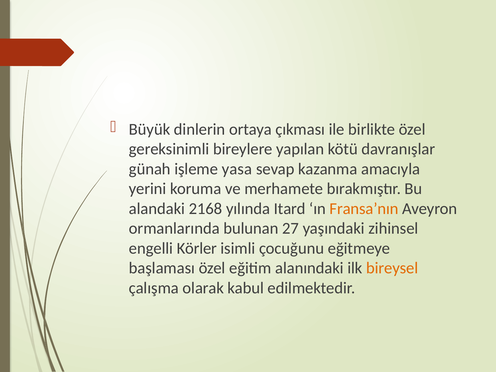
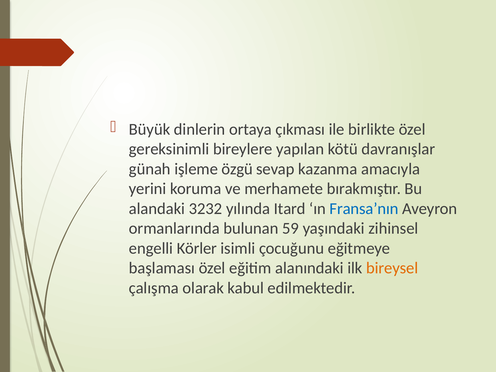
yasa: yasa -> özgü
2168: 2168 -> 3232
Fransa’nın colour: orange -> blue
27: 27 -> 59
